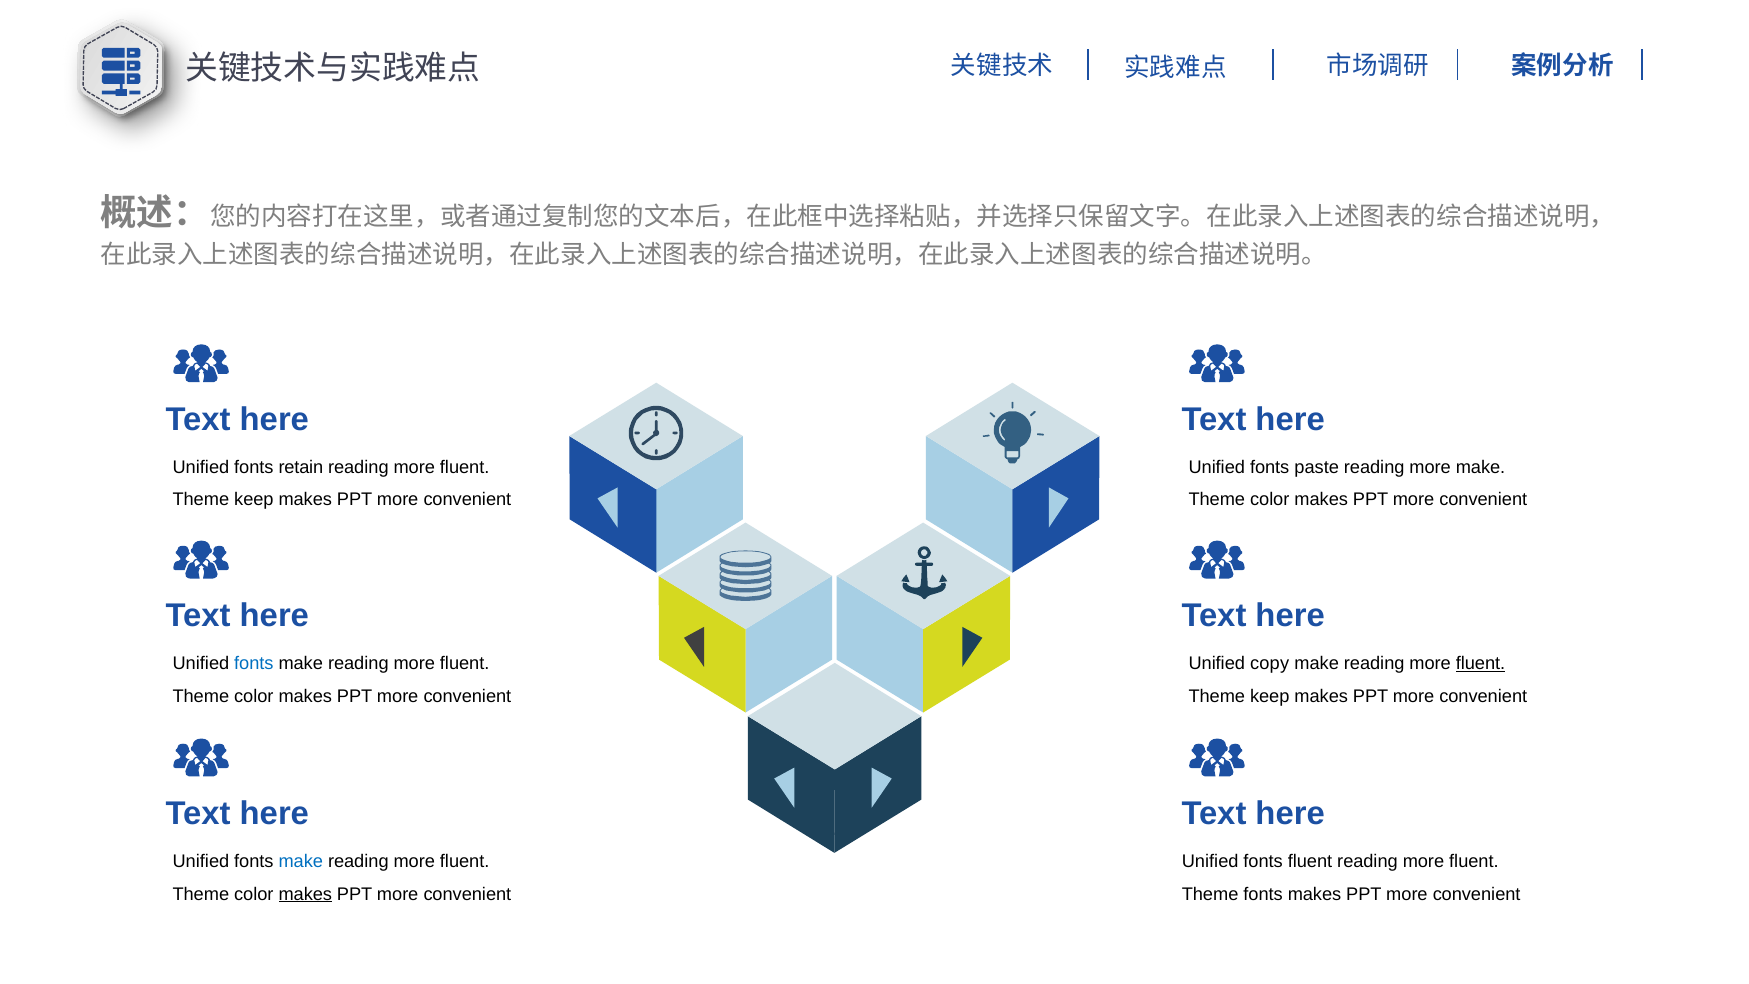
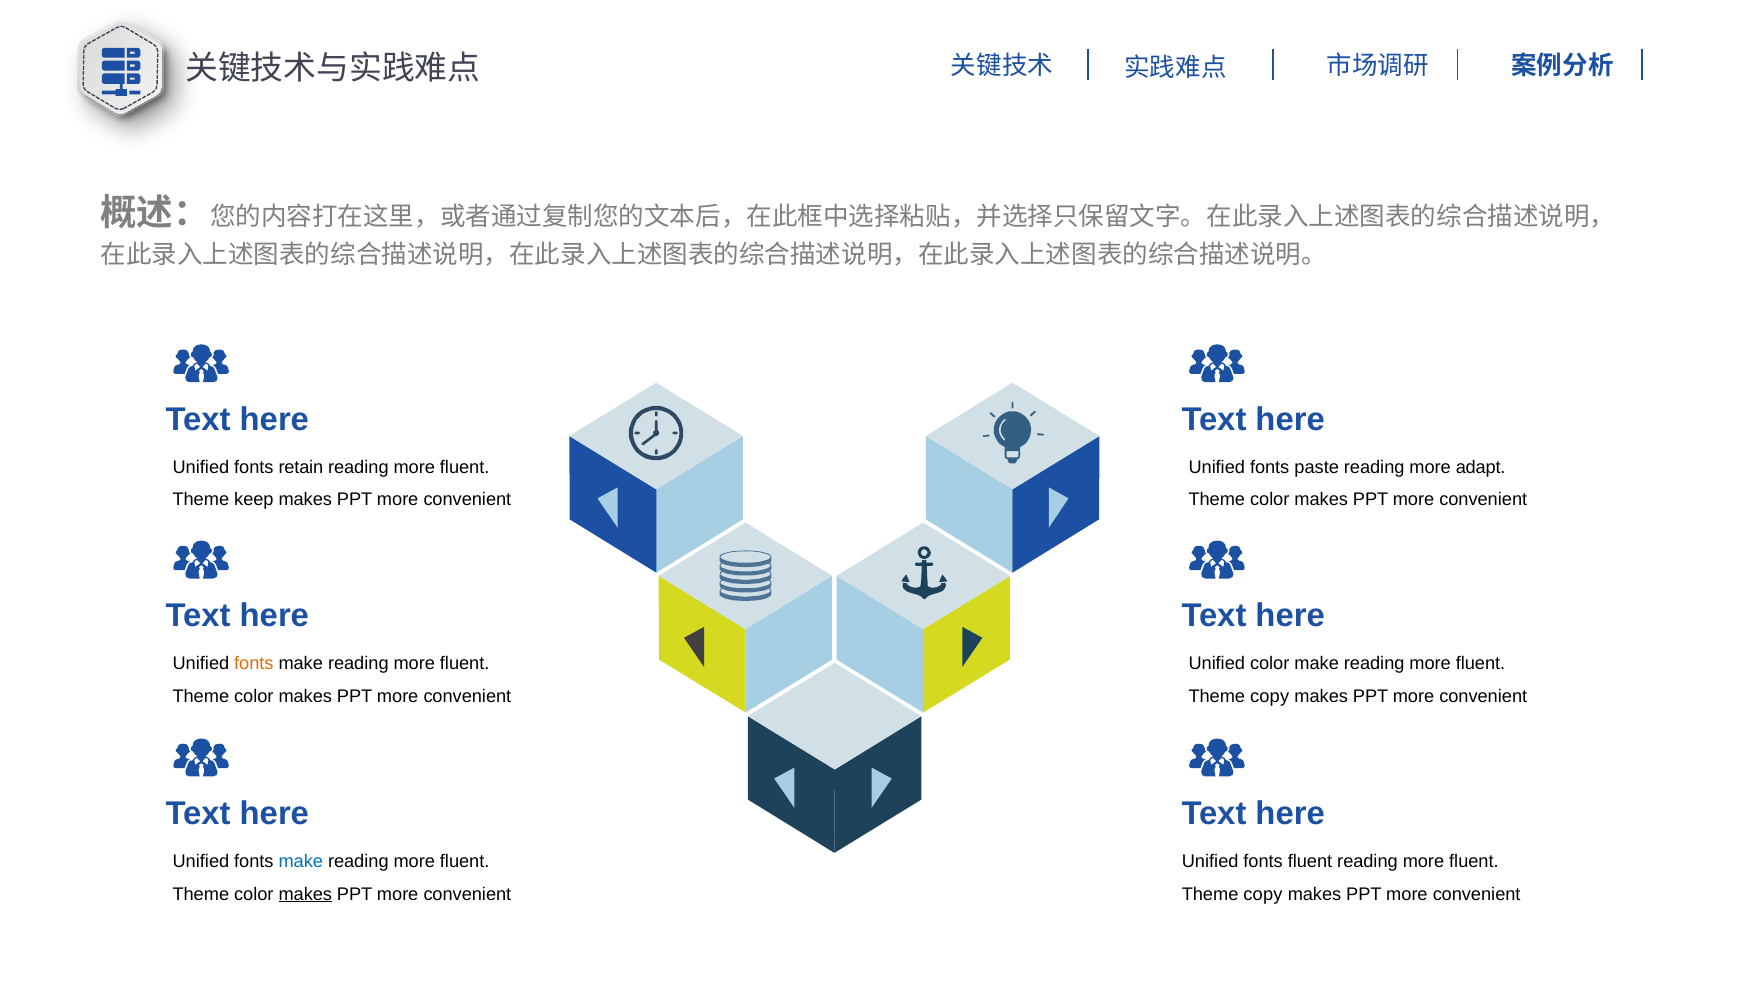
more make: make -> adapt
fonts at (254, 663) colour: blue -> orange
Unified copy: copy -> color
fluent at (1481, 663) underline: present -> none
keep at (1270, 696): keep -> copy
fonts at (1263, 894): fonts -> copy
